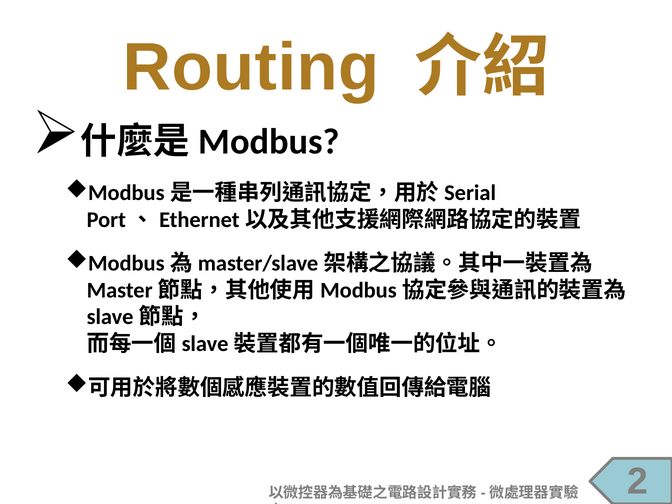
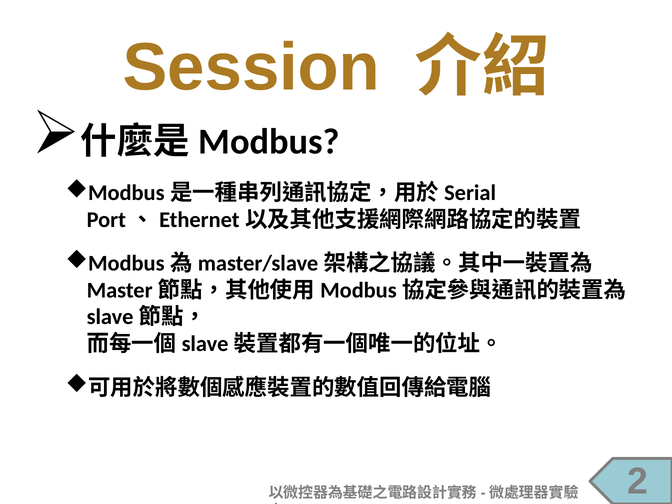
Routing: Routing -> Session
